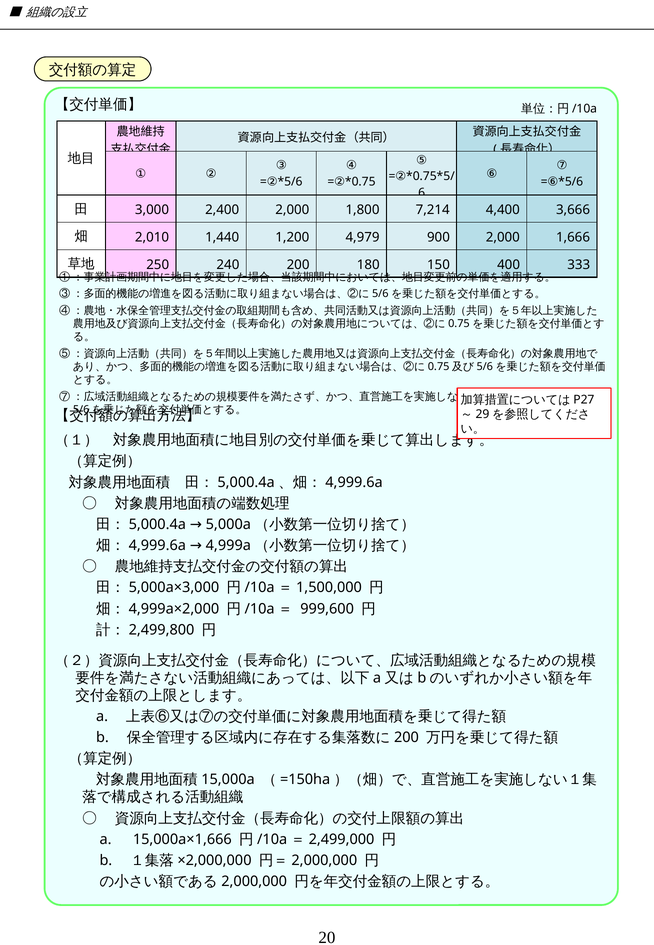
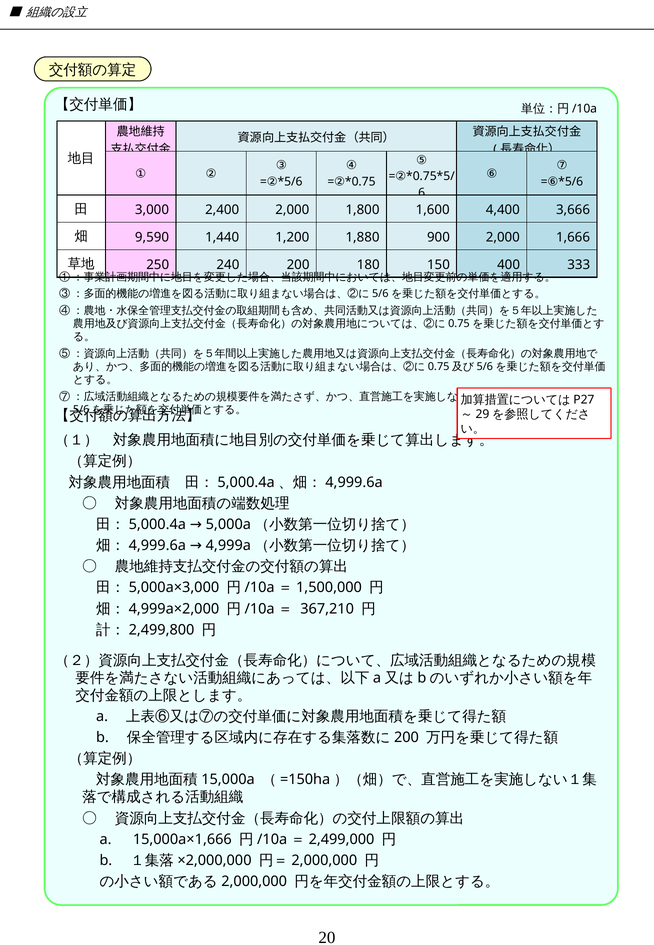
7,214: 7,214 -> 1,600
2,010: 2,010 -> 9,590
4,979: 4,979 -> 1,880
999,600: 999,600 -> 367,210
